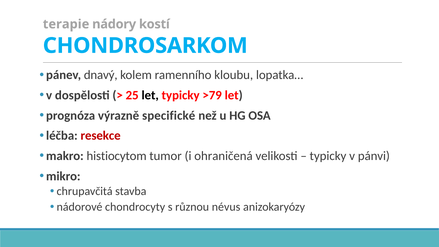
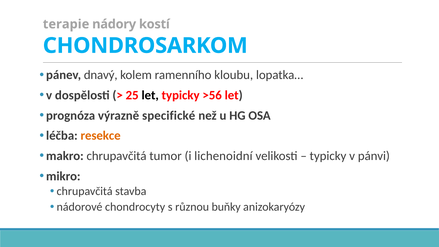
>79: >79 -> >56
resekce colour: red -> orange
makro histiocytom: histiocytom -> chrupavčitá
ohraničená: ohraničená -> lichenoidní
névus: névus -> buňky
